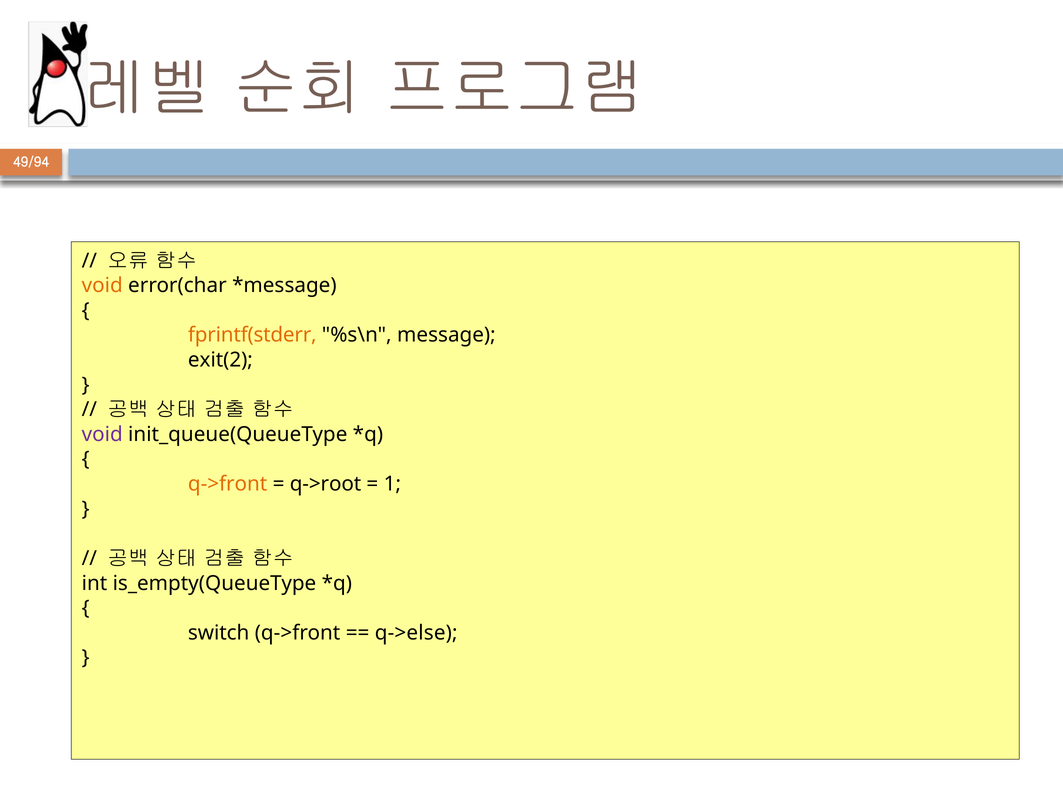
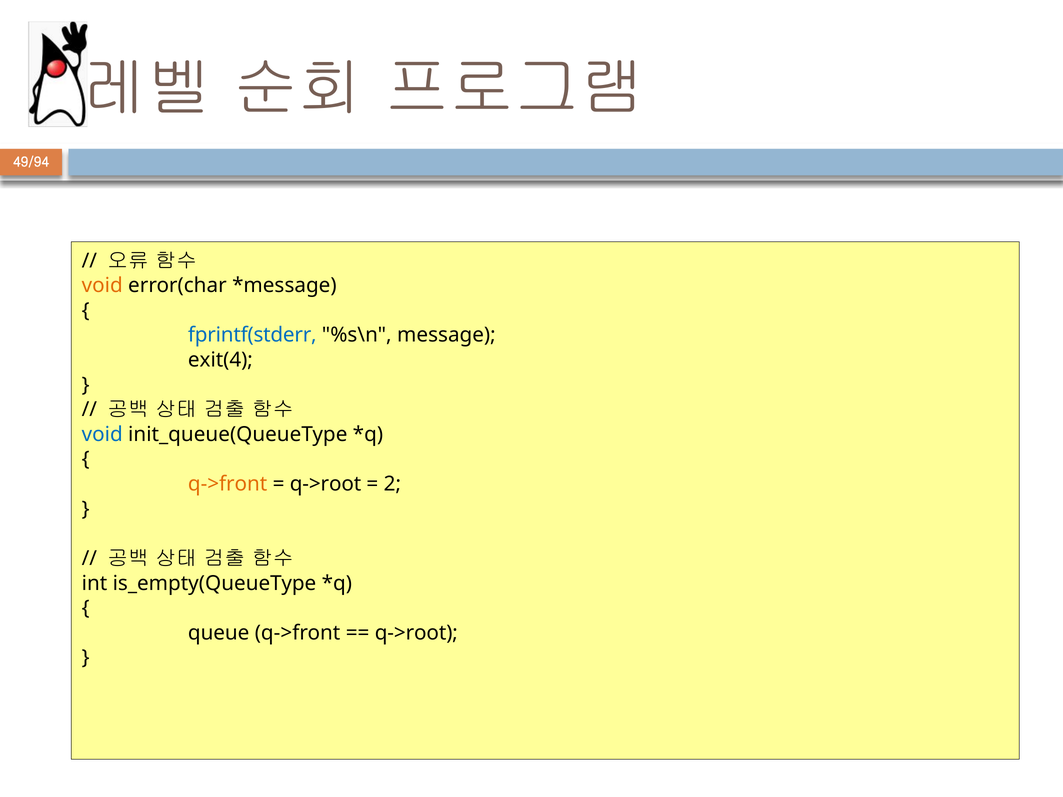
fprintf(stderr colour: orange -> blue
exit(2: exit(2 -> exit(4
void at (102, 434) colour: purple -> blue
1: 1 -> 2
switch: switch -> queue
q->else at (416, 633): q->else -> q->root
